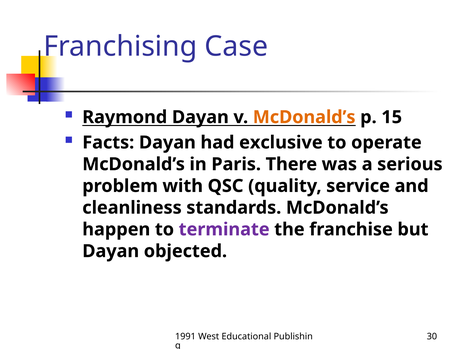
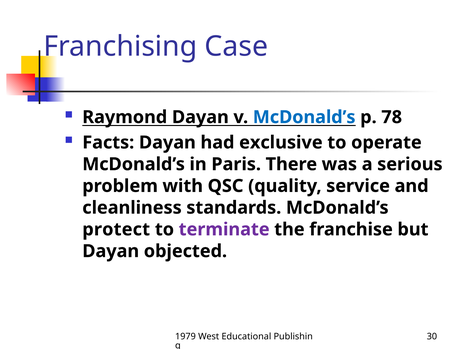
McDonald’s at (304, 117) colour: orange -> blue
15: 15 -> 78
happen: happen -> protect
1991: 1991 -> 1979
